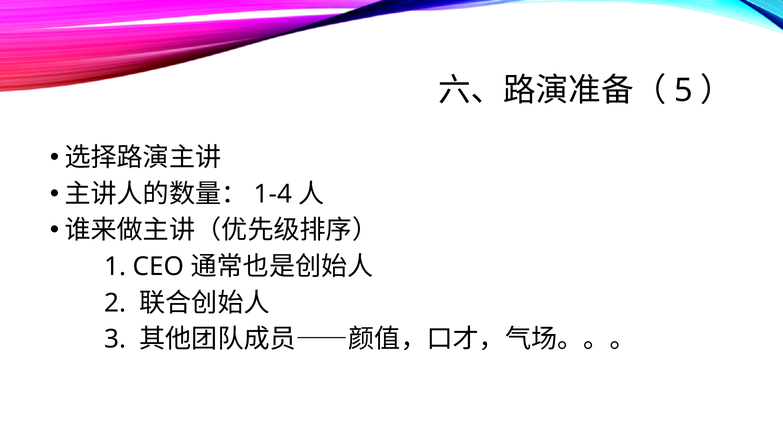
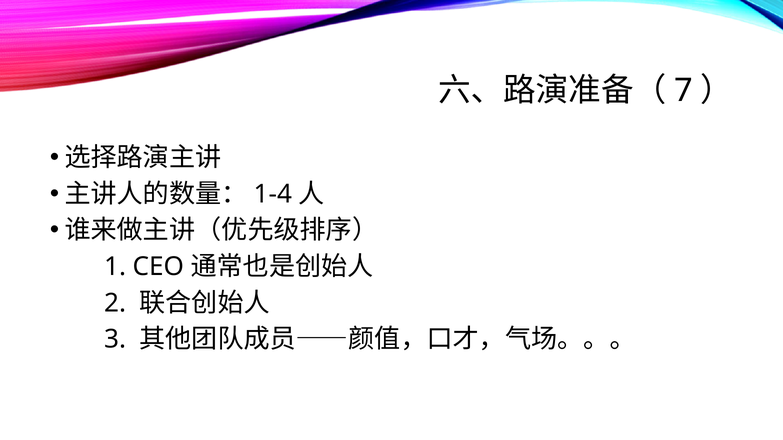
5: 5 -> 7
